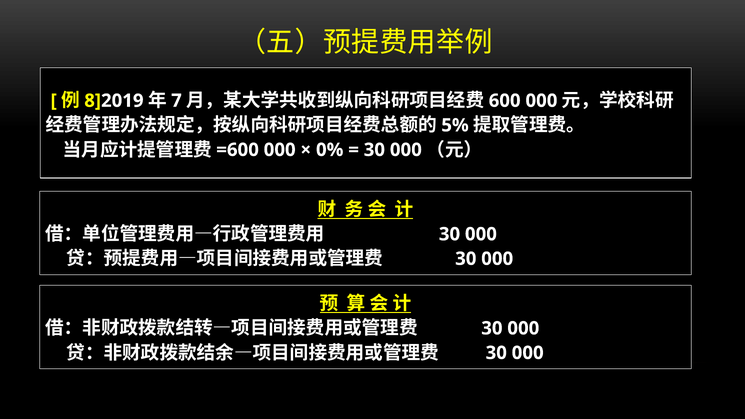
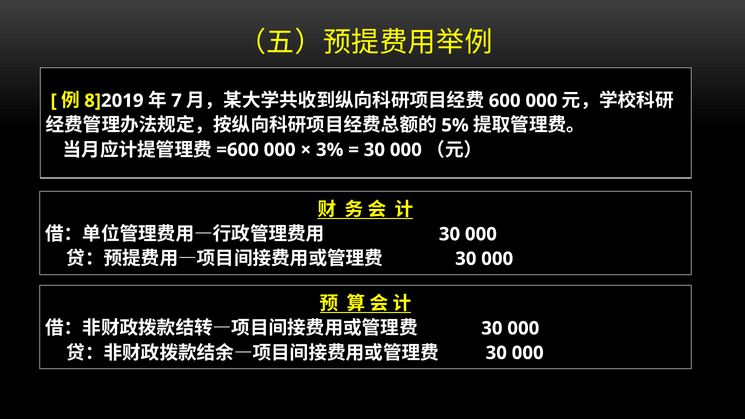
0%: 0% -> 3%
